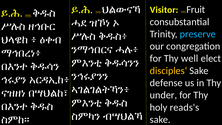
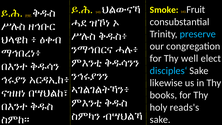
Visitor: Visitor -> Smoke
disciples‘ colour: yellow -> light blue
defense: defense -> likewise
under: under -> books
